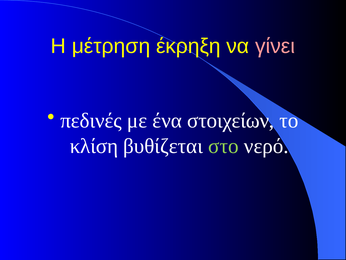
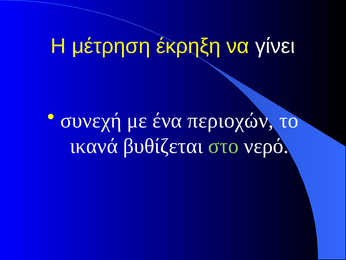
γίνει colour: pink -> white
πεδινές: πεδινές -> συνεχή
στοιχείων: στοιχείων -> περιοχών
κλίση: κλίση -> ικανά
